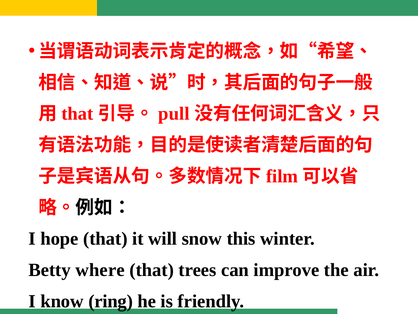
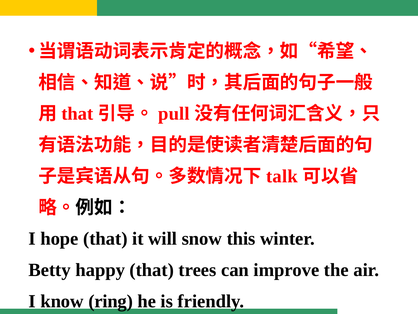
film: film -> talk
where: where -> happy
